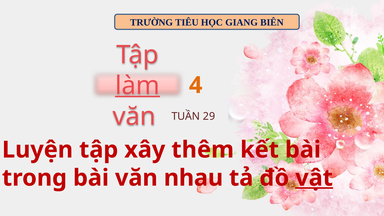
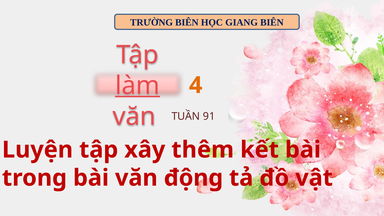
TRƯỜNG TIÊU: TIÊU -> BIÊN
29: 29 -> 91
nhau: nhau -> động
vật underline: present -> none
